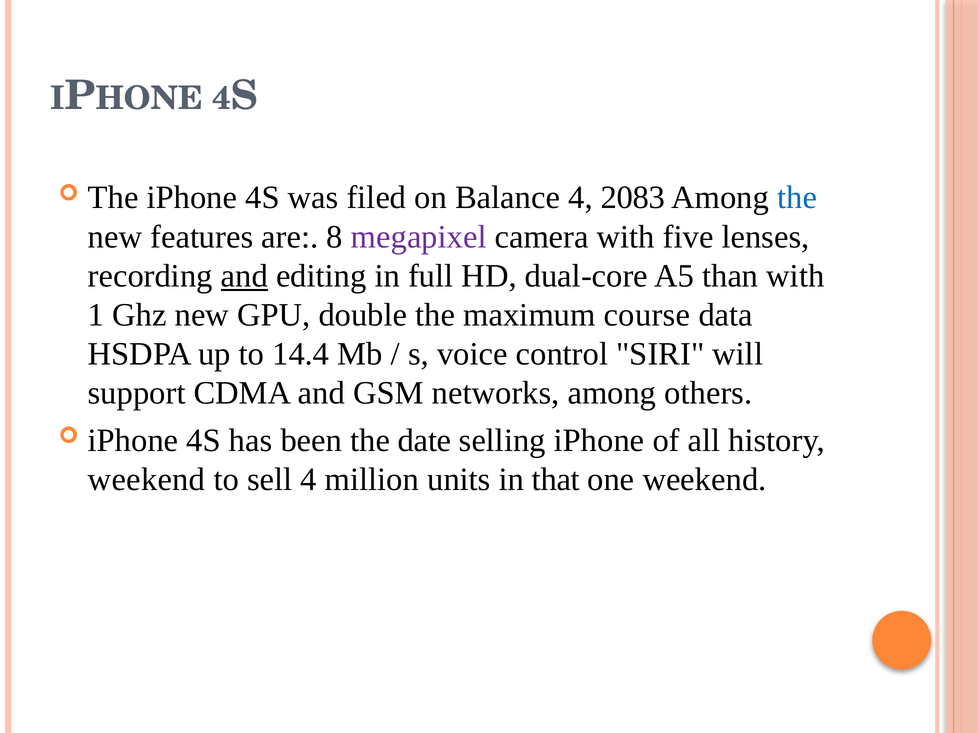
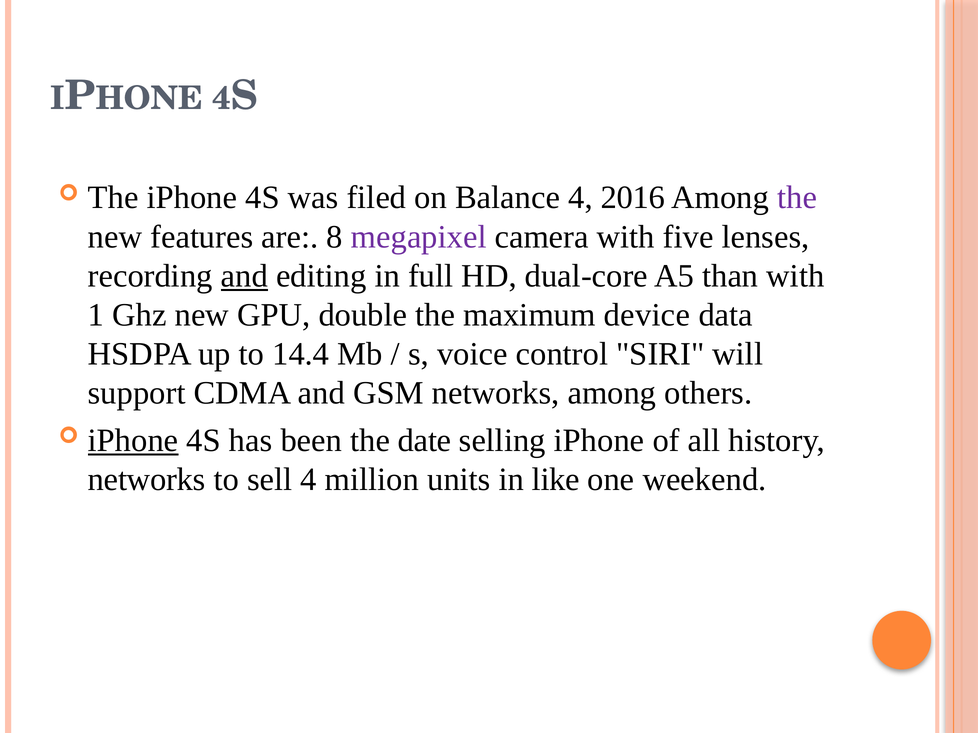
2083: 2083 -> 2016
the at (797, 198) colour: blue -> purple
course: course -> device
iPhone at (133, 441) underline: none -> present
weekend at (147, 480): weekend -> networks
that: that -> like
